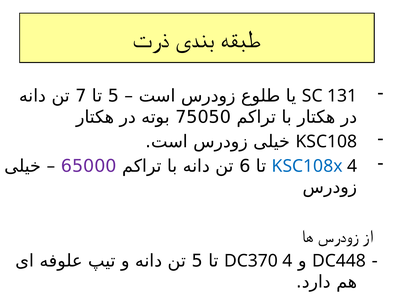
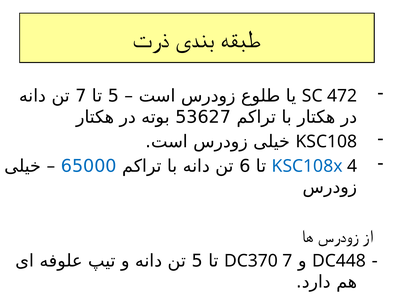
131: 131 -> 472
75050: 75050 -> 53627
65000 colour: purple -> blue
DC370 4: 4 -> 7
